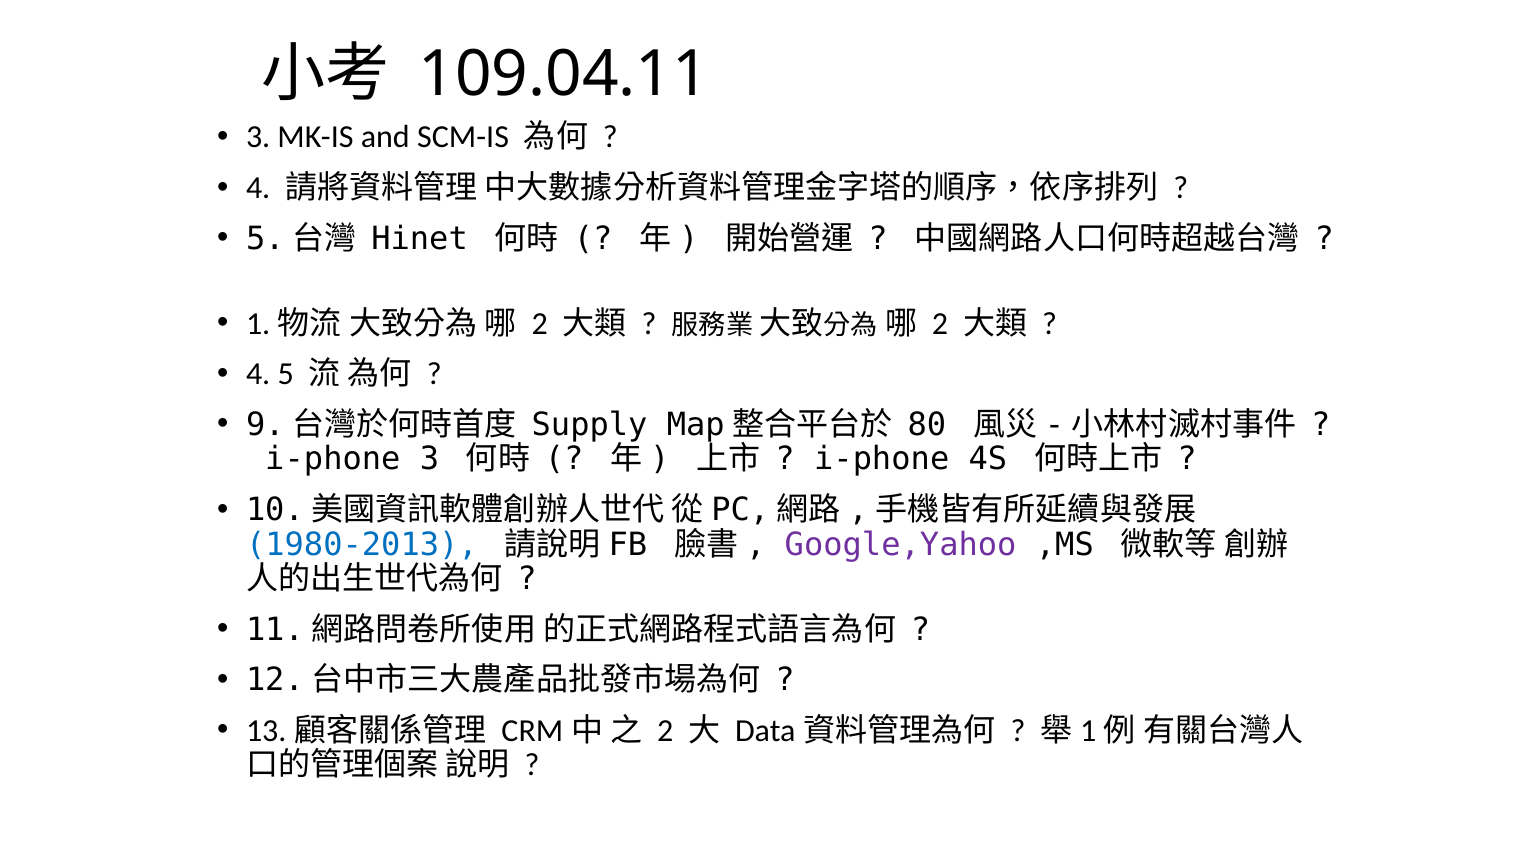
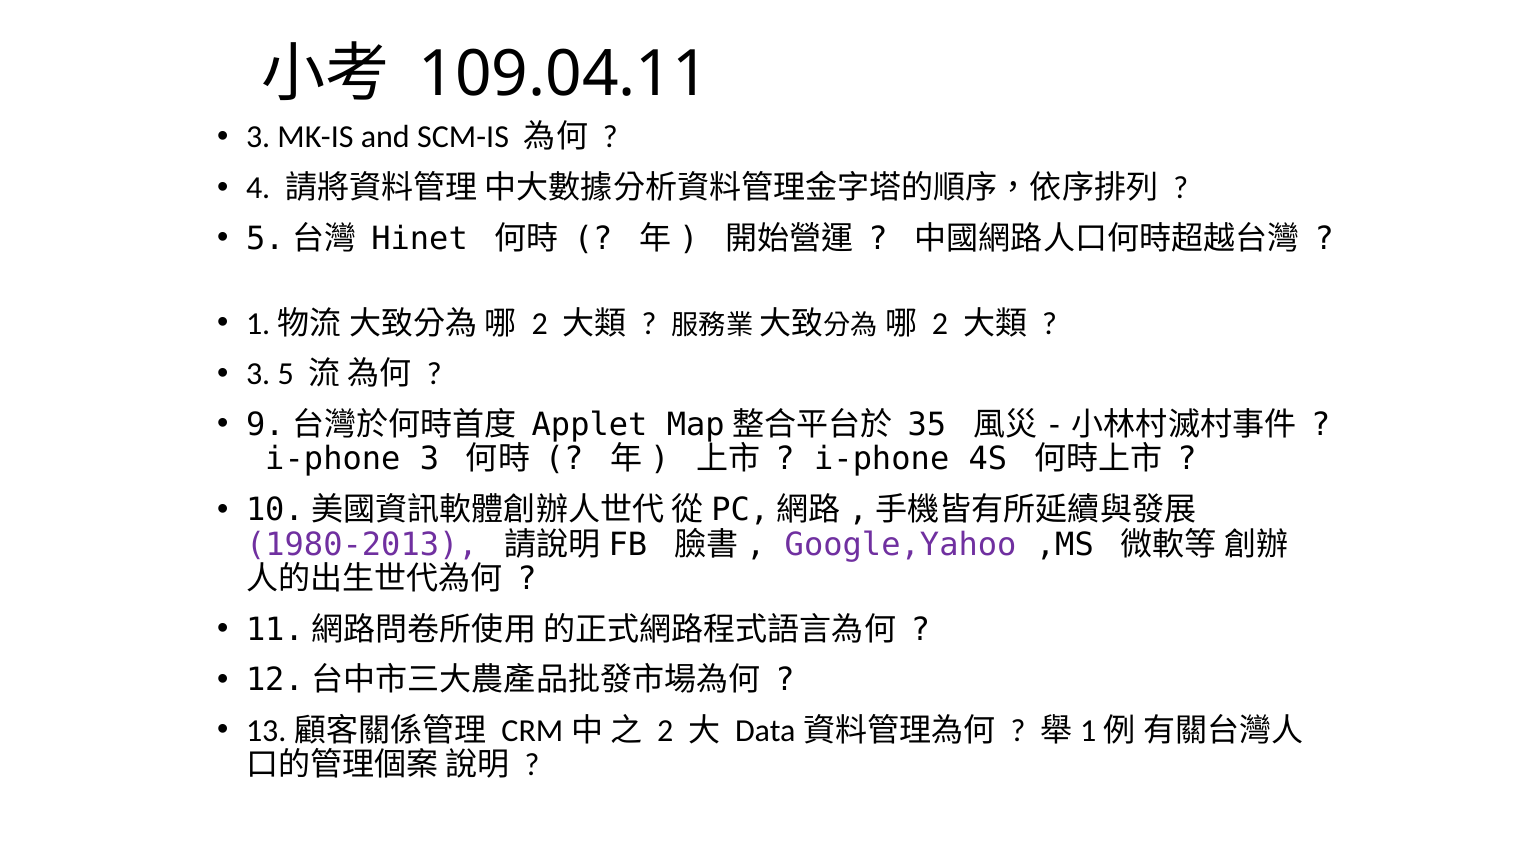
4 at (258, 374): 4 -> 3
Supply: Supply -> Applet
80: 80 -> 35
1980-2013 colour: blue -> purple
